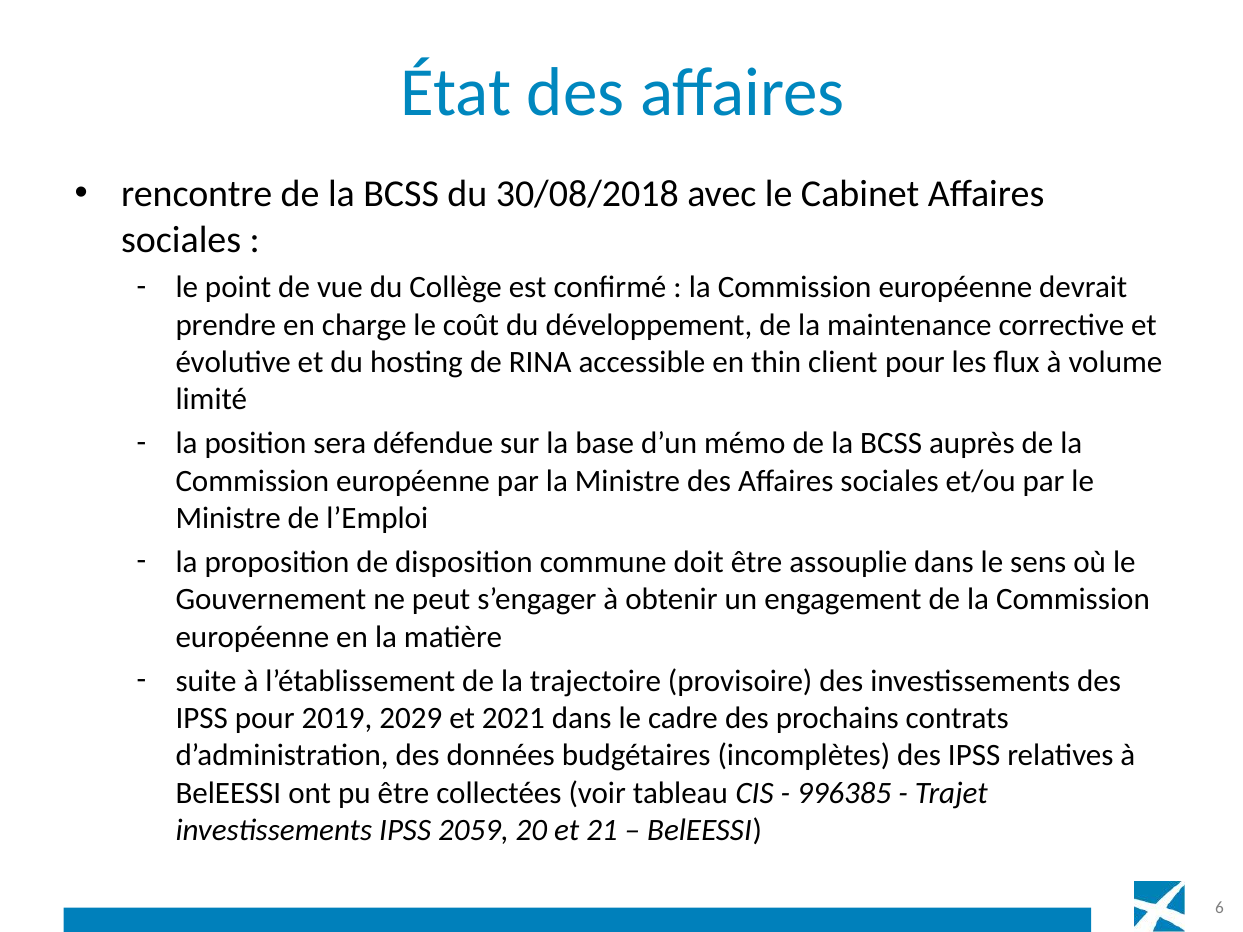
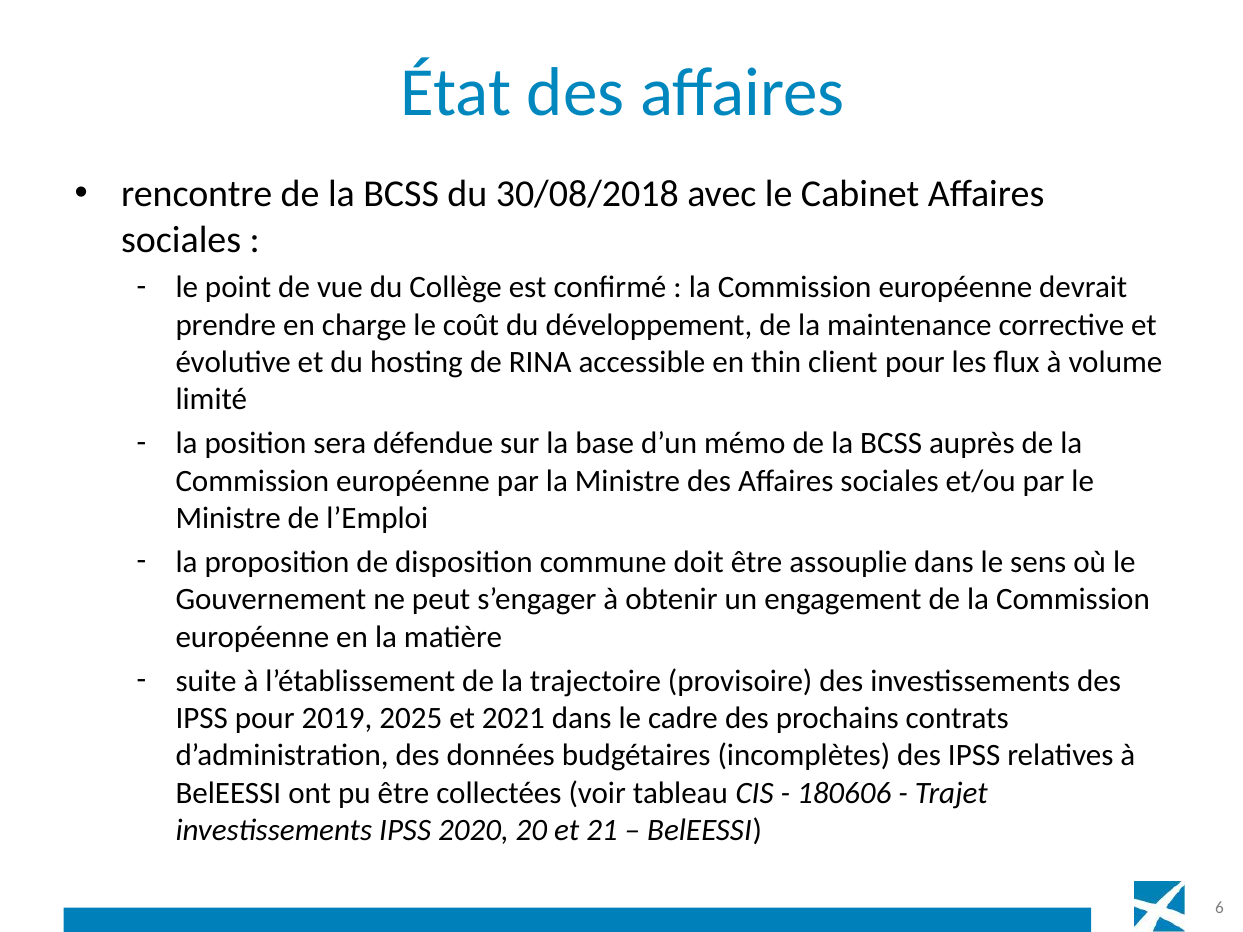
2029: 2029 -> 2025
996385: 996385 -> 180606
2059: 2059 -> 2020
